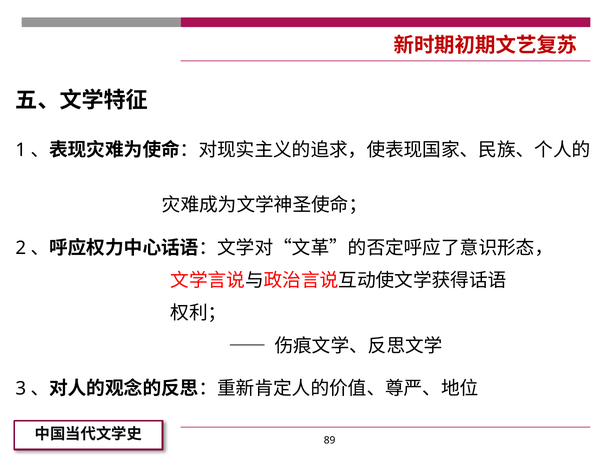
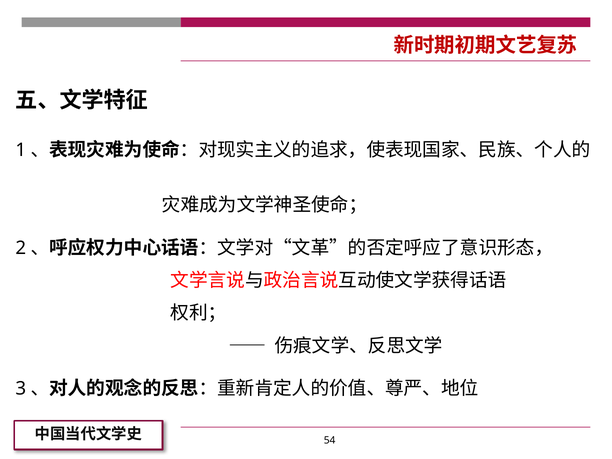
89: 89 -> 54
